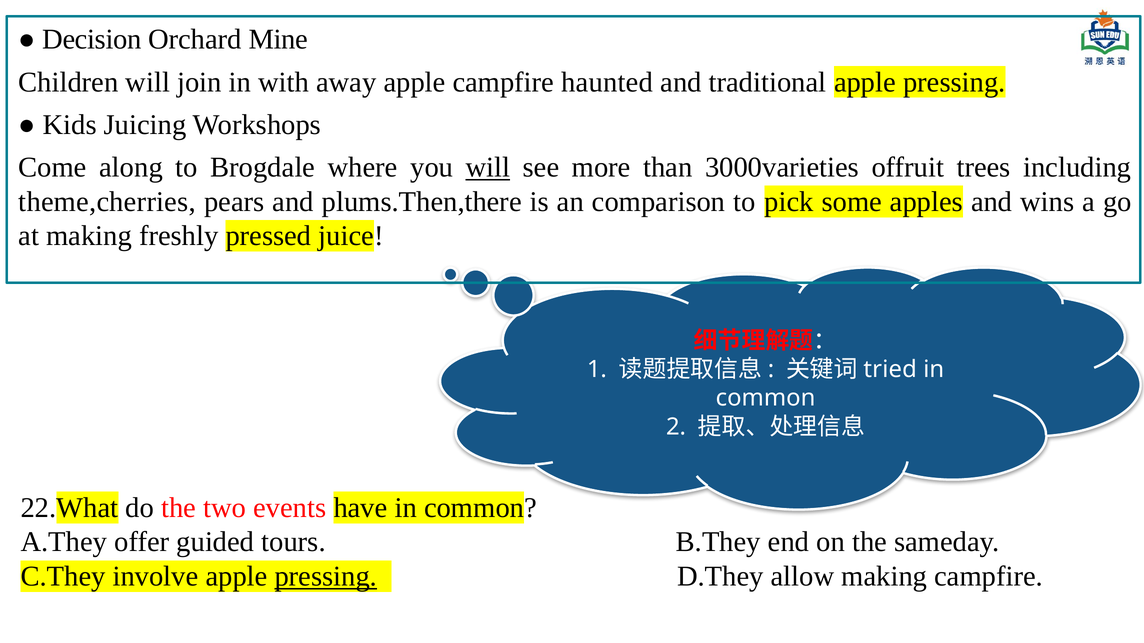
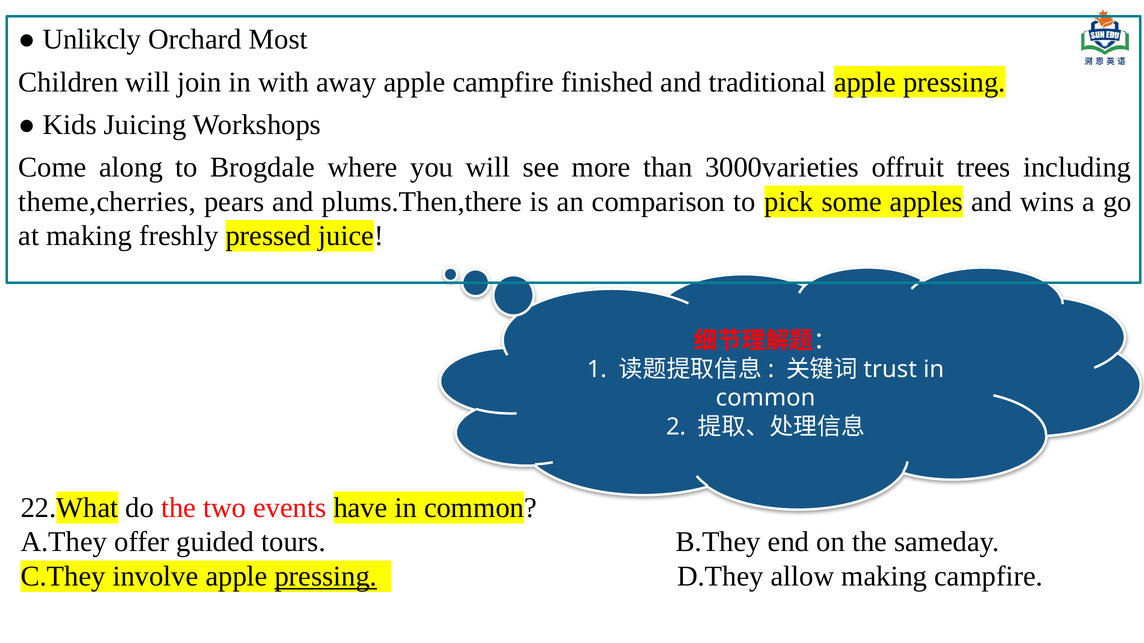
Decision: Decision -> Unlikcly
Mine: Mine -> Most
haunted: haunted -> finished
will at (488, 167) underline: present -> none
tried: tried -> trust
